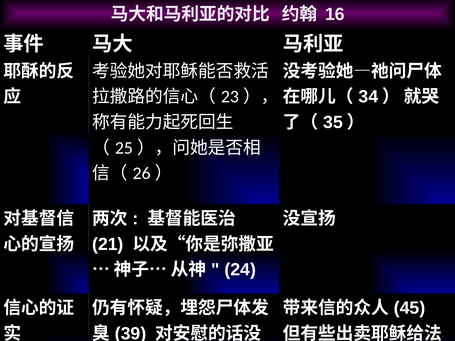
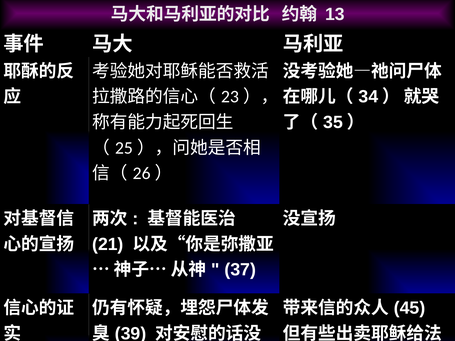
16: 16 -> 13
24: 24 -> 37
